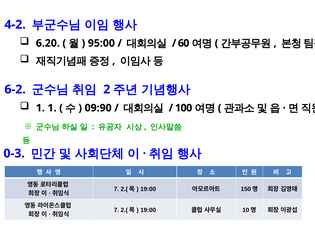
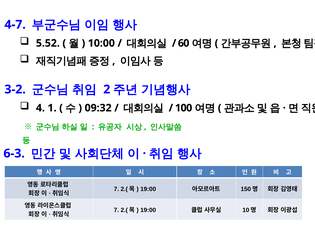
4-2: 4-2 -> 4-7
6.20: 6.20 -> 5.52
95:00: 95:00 -> 10:00
6-2: 6-2 -> 3-2
1 at (40, 108): 1 -> 4
09:90: 09:90 -> 09:32
0-3: 0-3 -> 6-3
